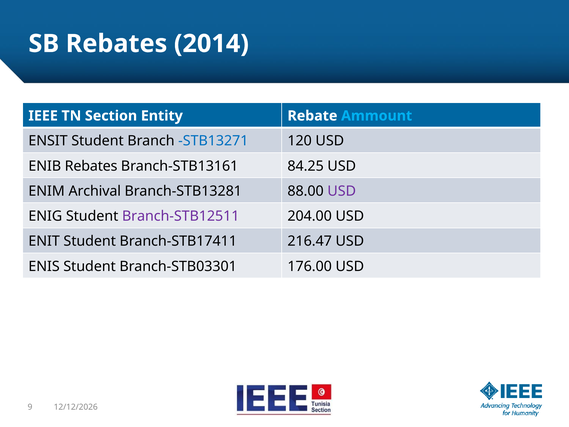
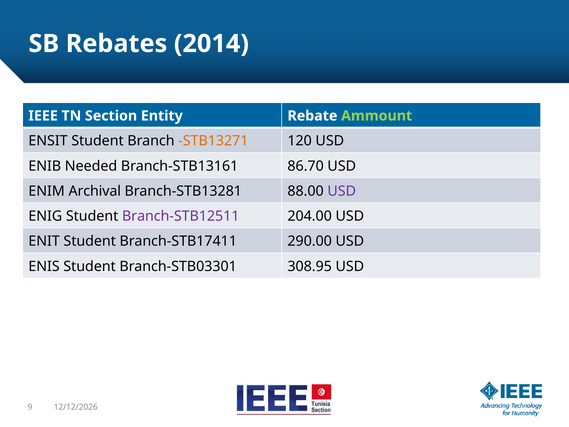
Ammount colour: light blue -> light green
STB13271 colour: blue -> orange
ENIB Rebates: Rebates -> Needed
84.25: 84.25 -> 86.70
216.47: 216.47 -> 290.00
176.00: 176.00 -> 308.95
